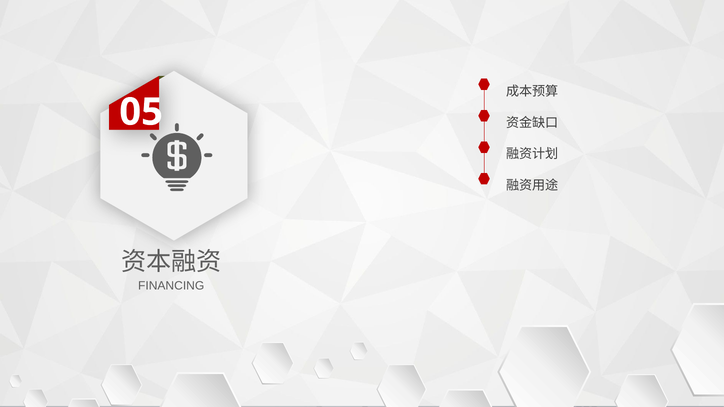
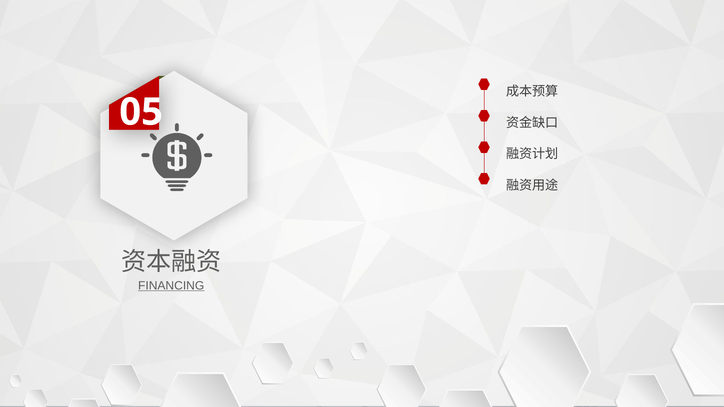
FINANCING underline: none -> present
